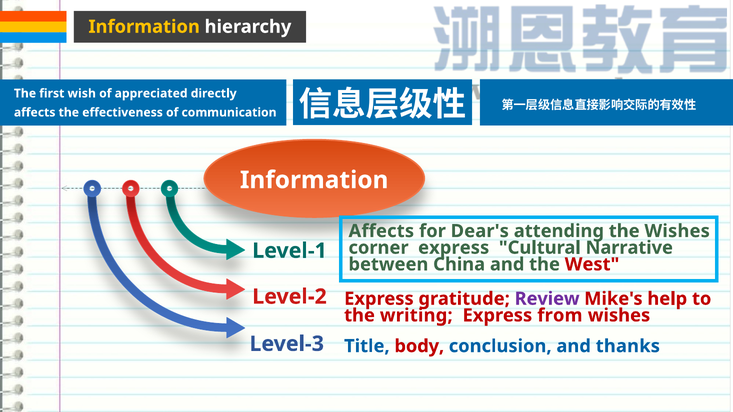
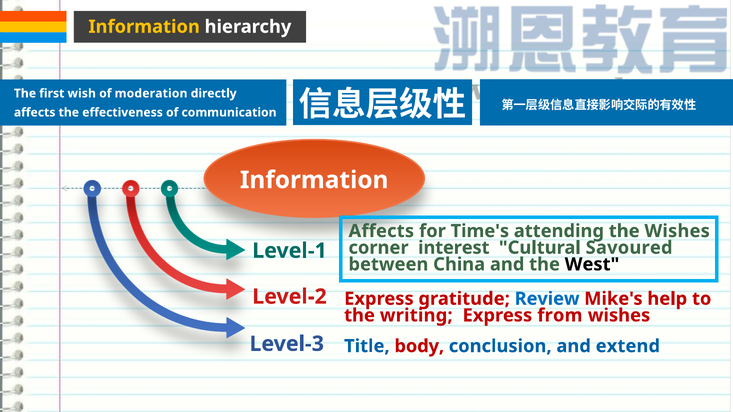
appreciated: appreciated -> moderation
Dear's: Dear's -> Time's
corner express: express -> interest
Narrative: Narrative -> Savoured
West colour: red -> black
Review colour: purple -> blue
thanks: thanks -> extend
